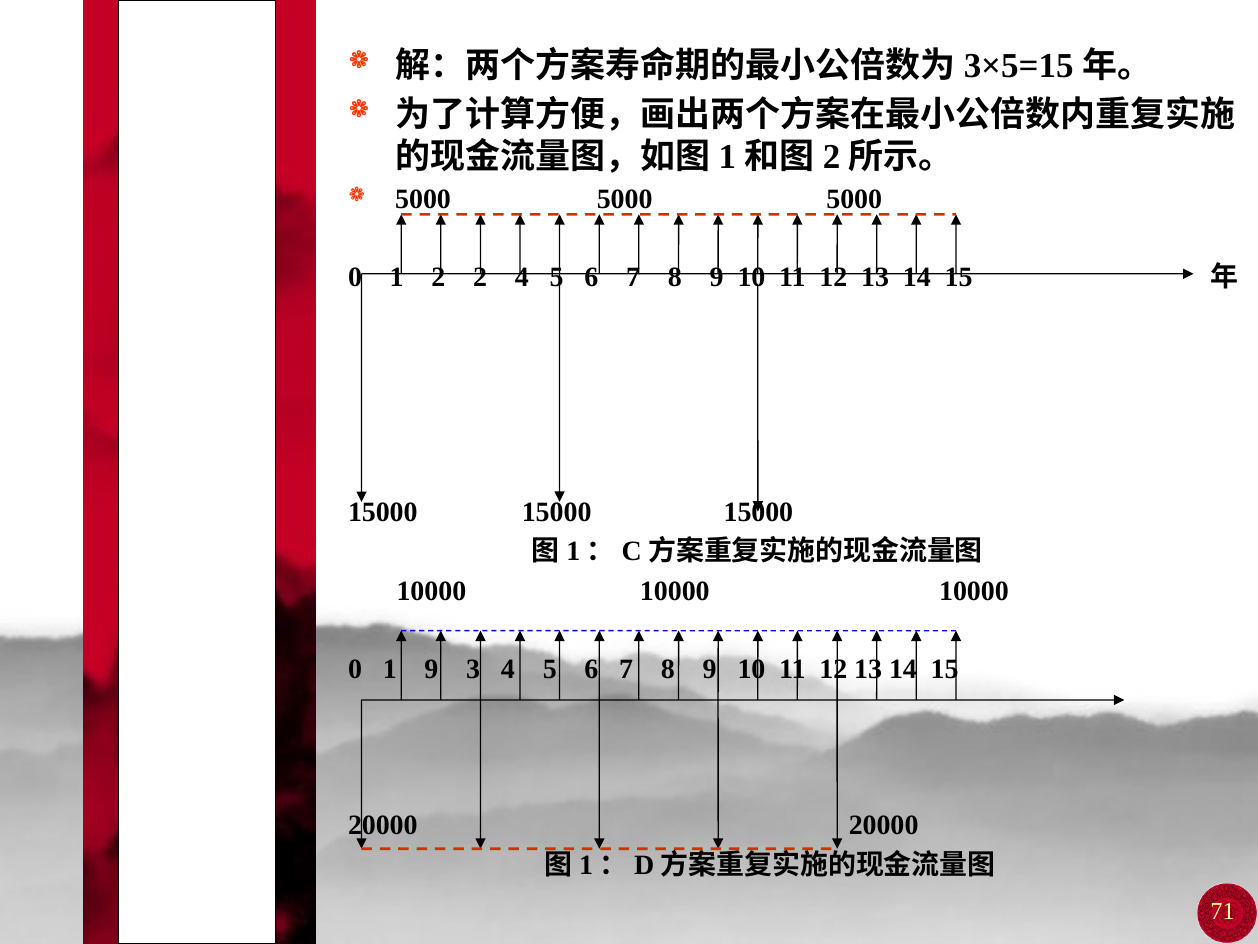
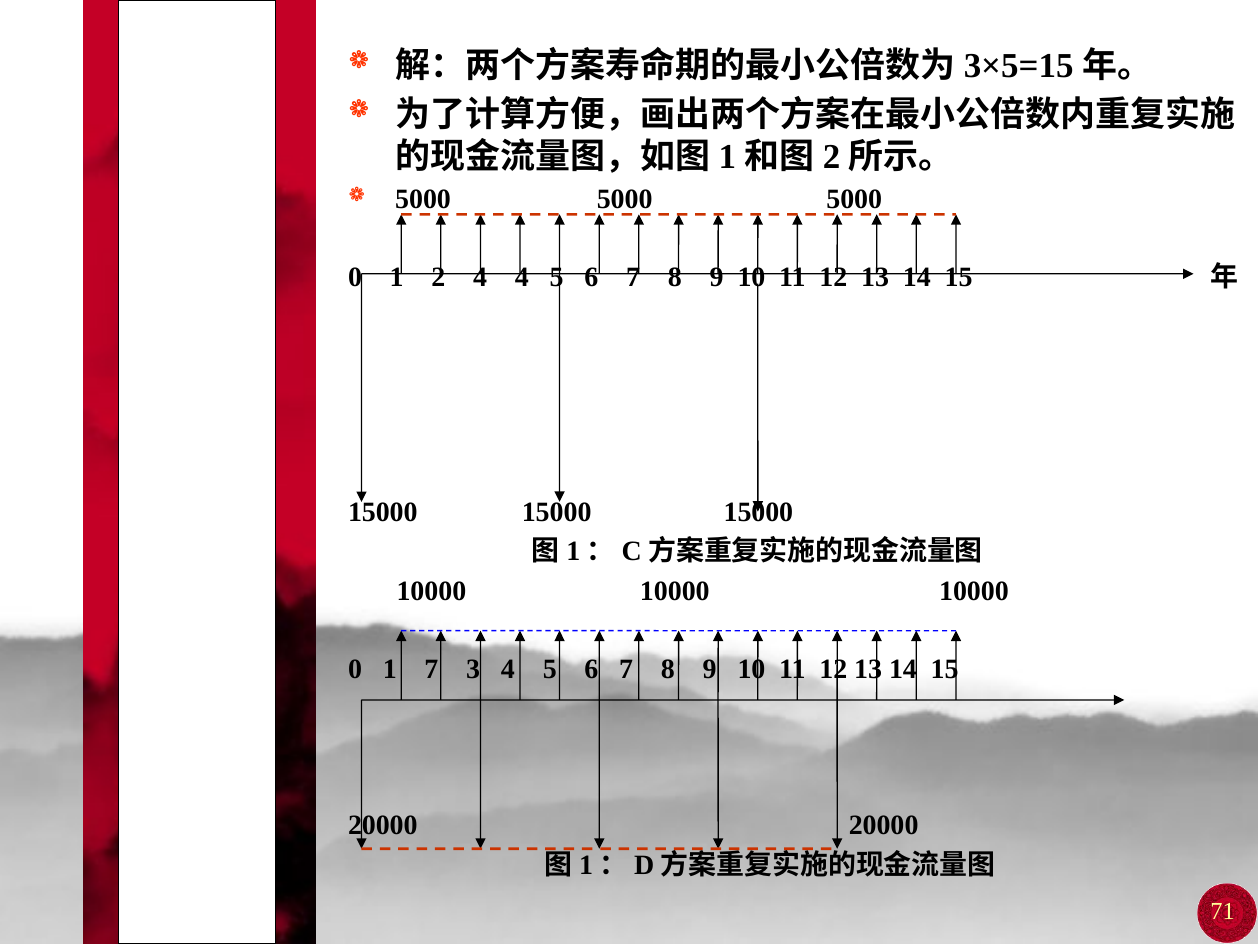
2 2: 2 -> 4
1 9: 9 -> 7
